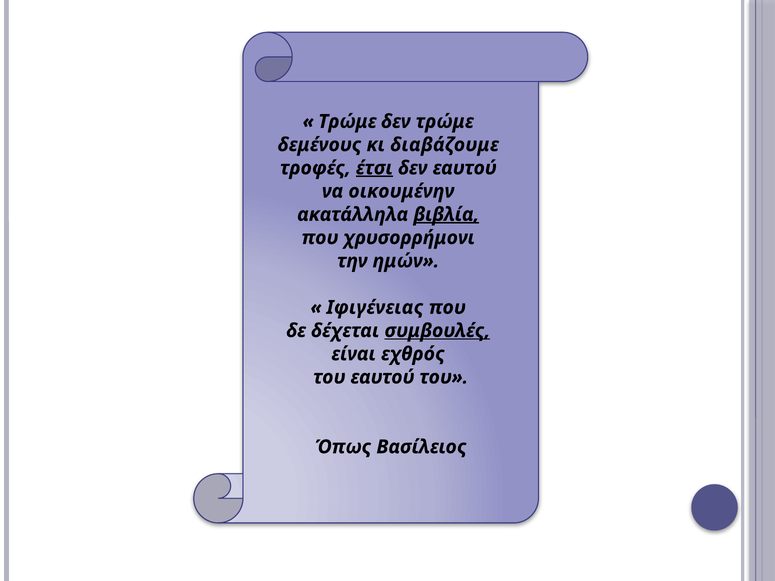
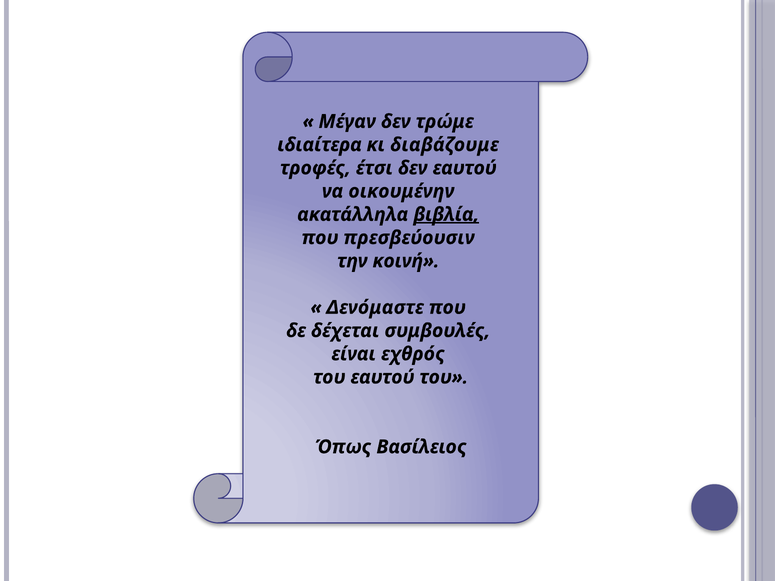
Τρώμε at (347, 122): Τρώμε -> Μέγαν
δεμένους: δεμένους -> ιδιαίτερα
έτσι underline: present -> none
χρυσορρήμονι: χρυσορρήμονι -> πρεσβεύουσιν
ημών: ημών -> κοινή
Ιφιγένειας: Ιφιγένειας -> Δενόμαστε
συμβουλές underline: present -> none
